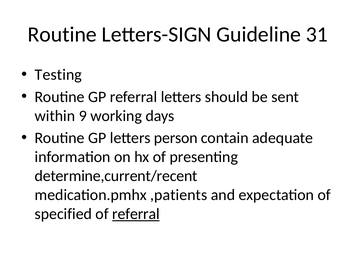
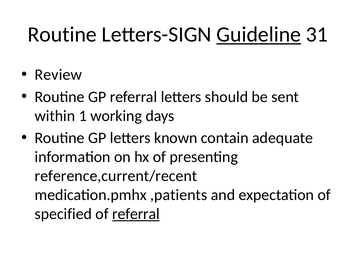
Guideline underline: none -> present
Testing: Testing -> Review
9: 9 -> 1
person: person -> known
determine,current/recent: determine,current/recent -> reference,current/recent
